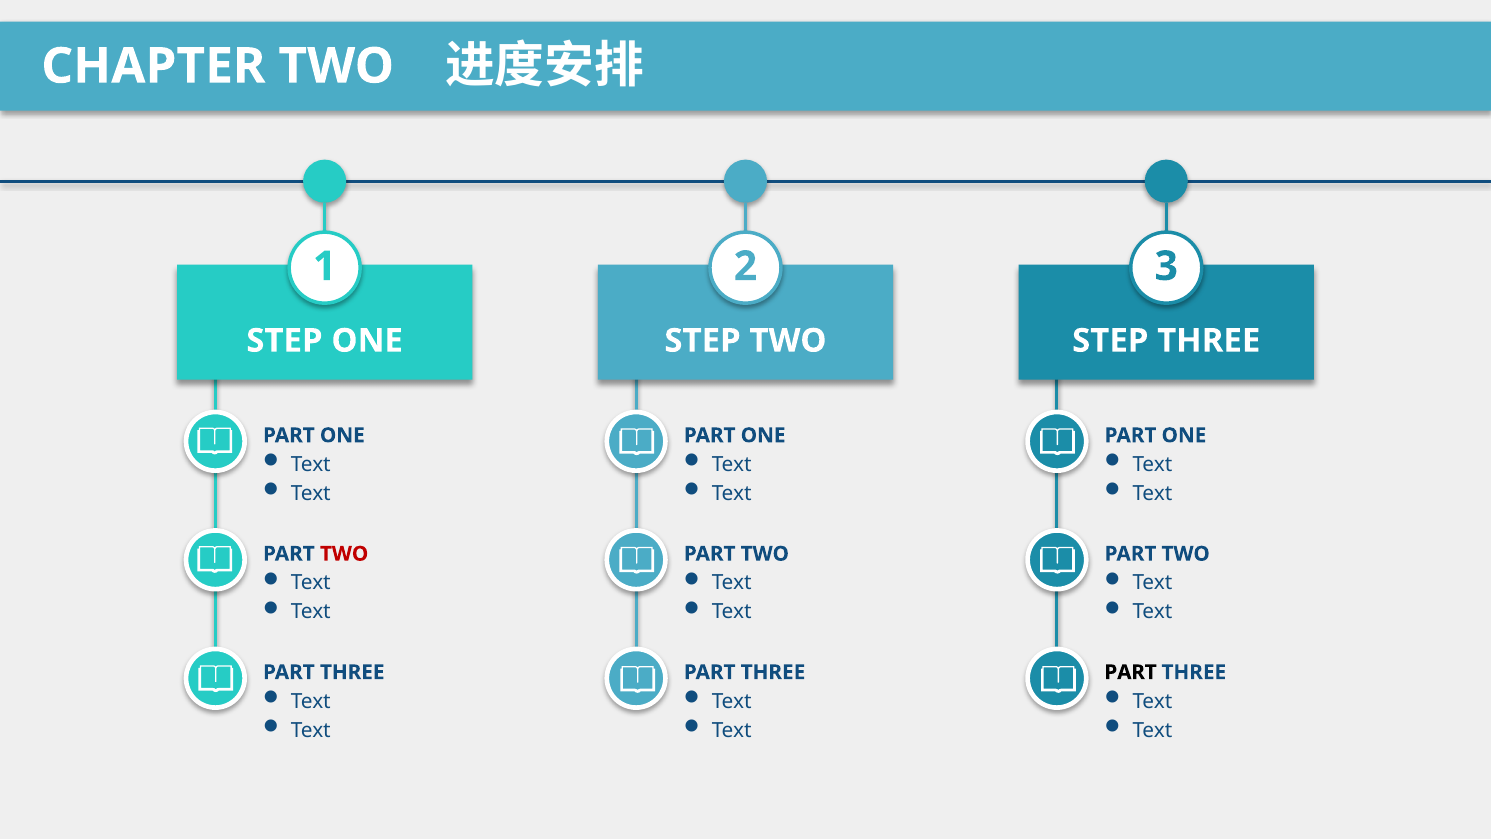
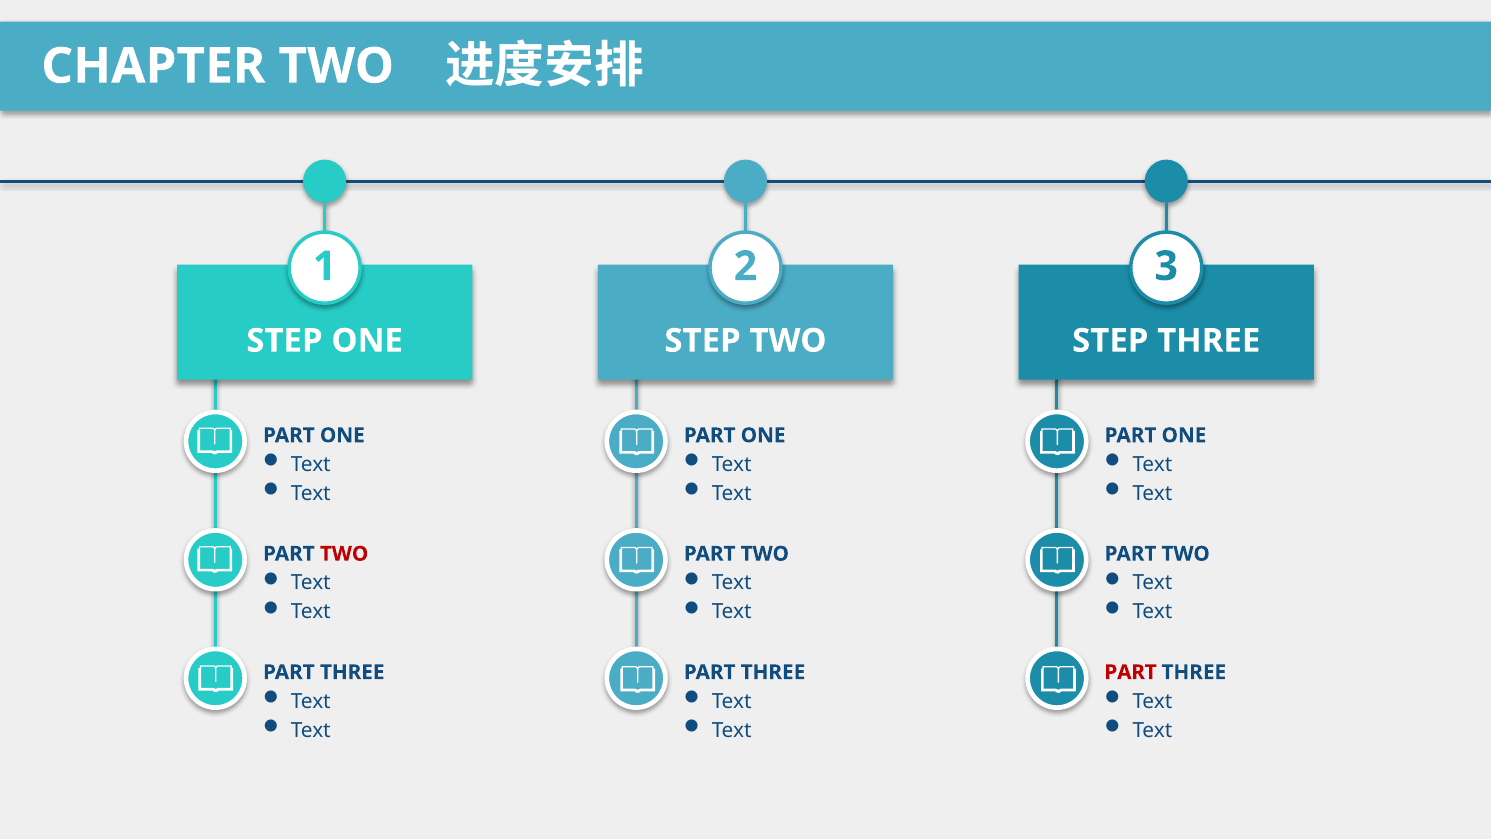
PART at (1131, 672) colour: black -> red
